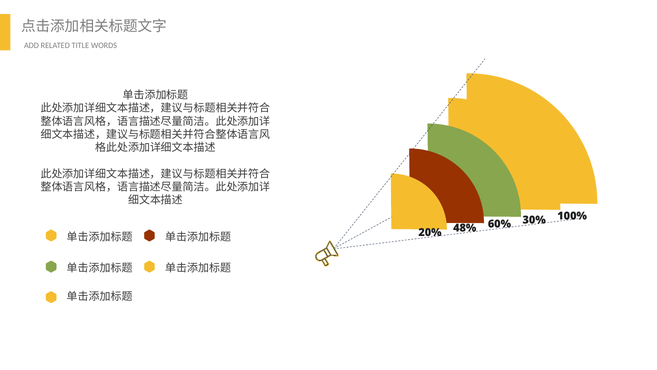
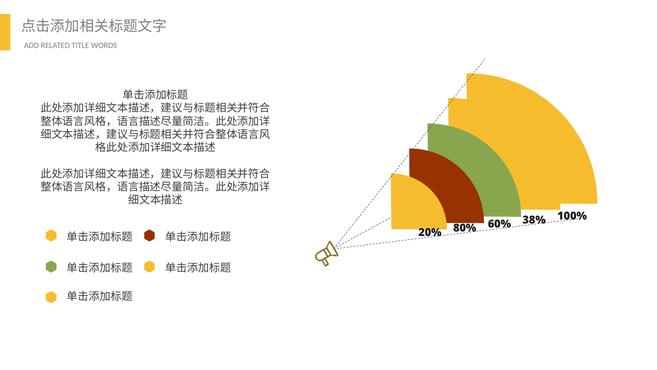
48%: 48% -> 80%
30%: 30% -> 38%
